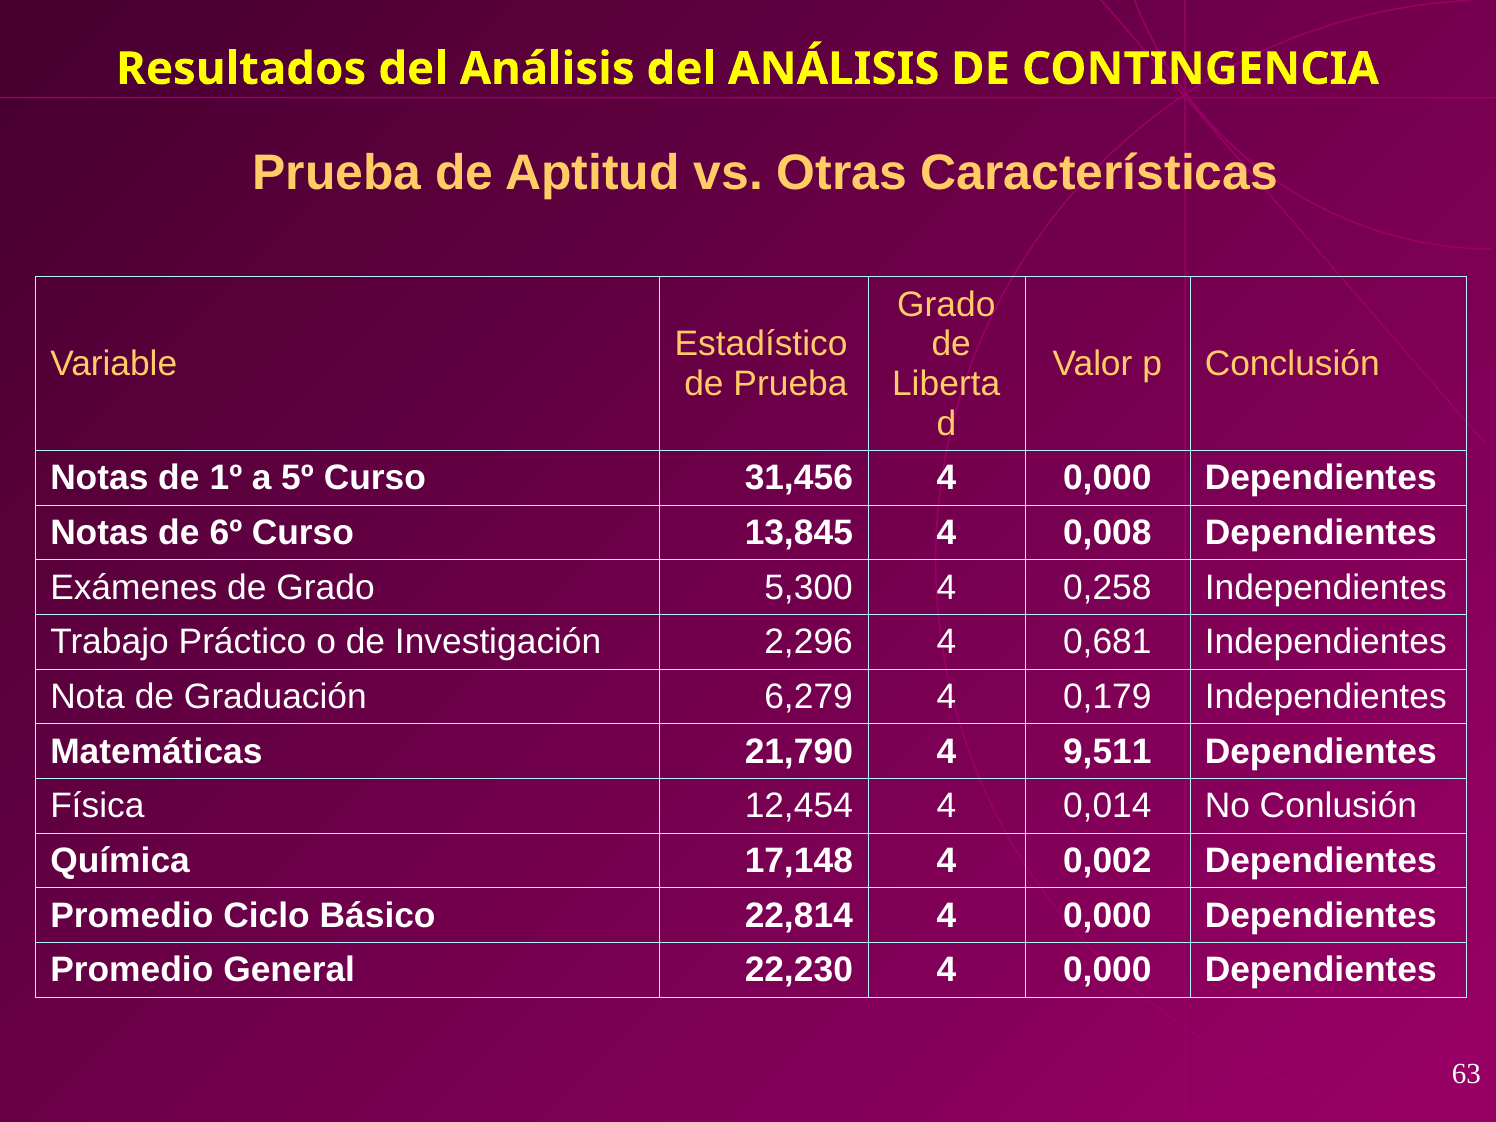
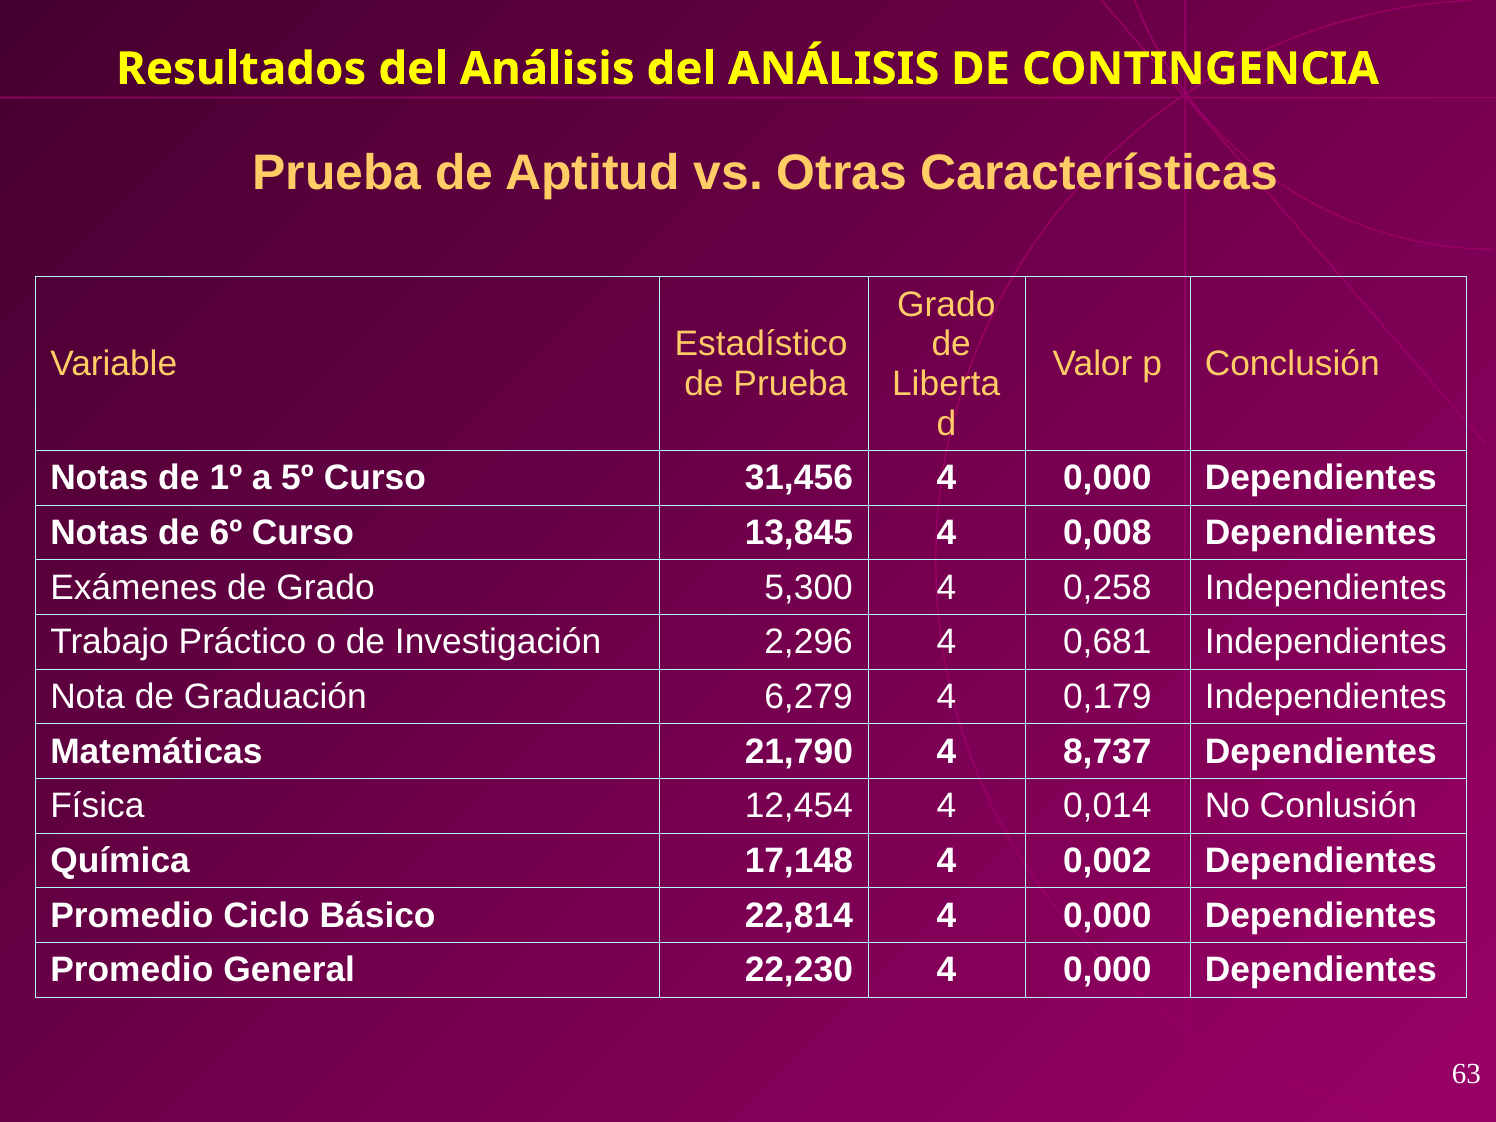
9,511: 9,511 -> 8,737
